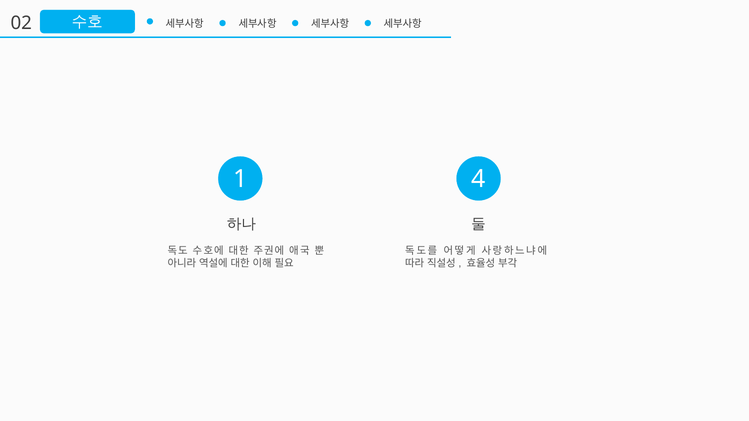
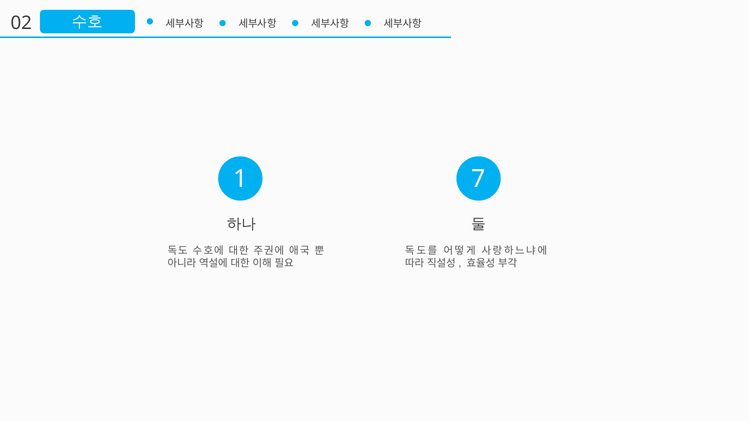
4: 4 -> 7
